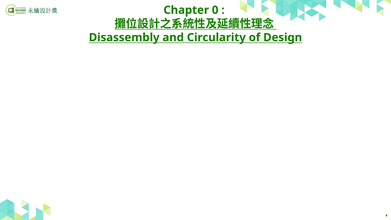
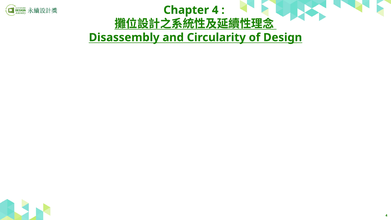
Chapter 0: 0 -> 4
